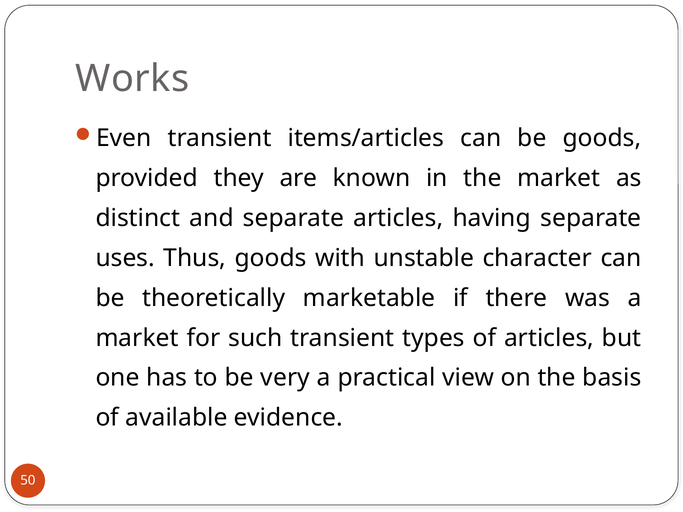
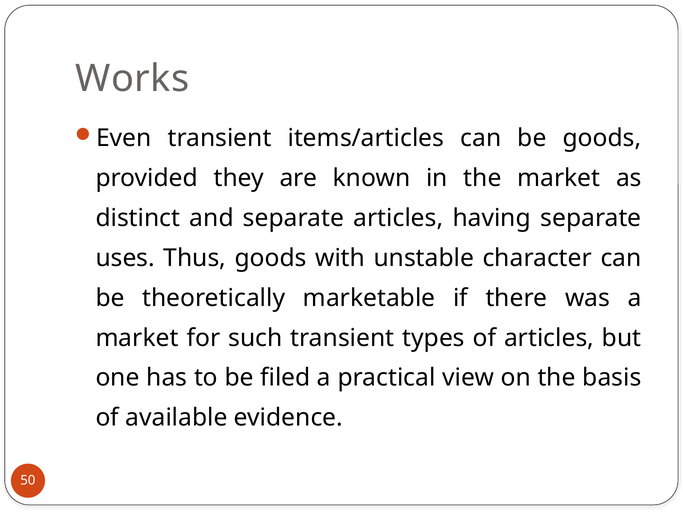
very: very -> filed
